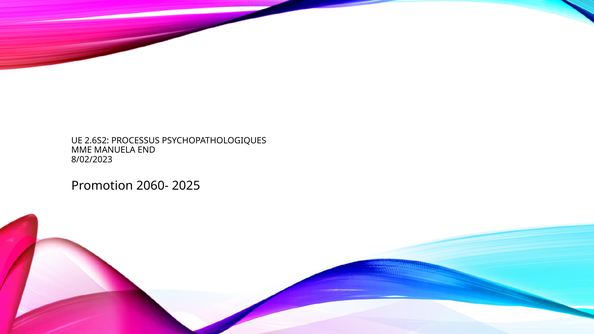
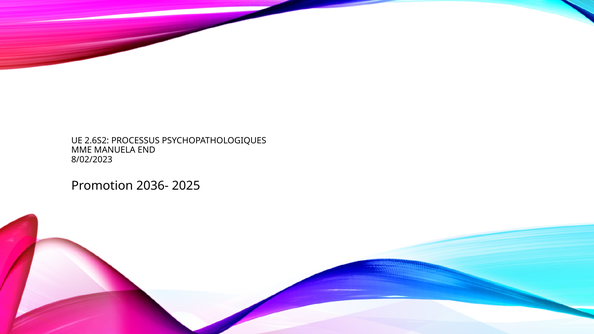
2060-: 2060- -> 2036-
